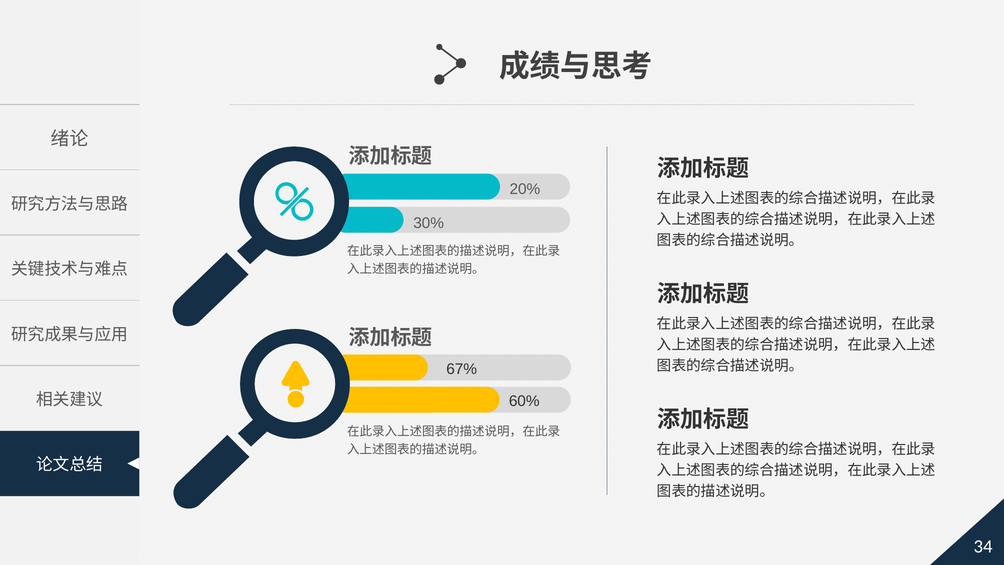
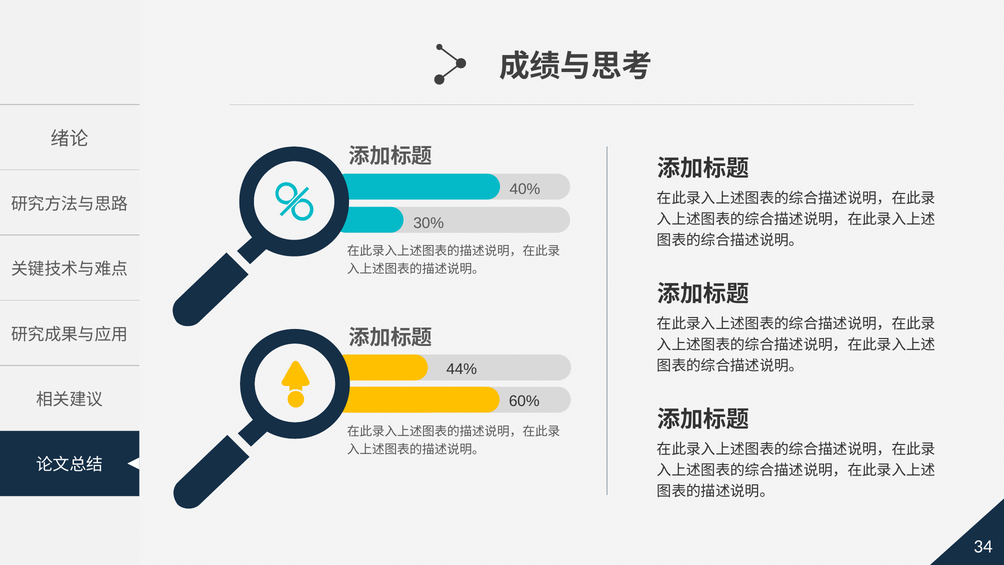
20%: 20% -> 40%
67%: 67% -> 44%
